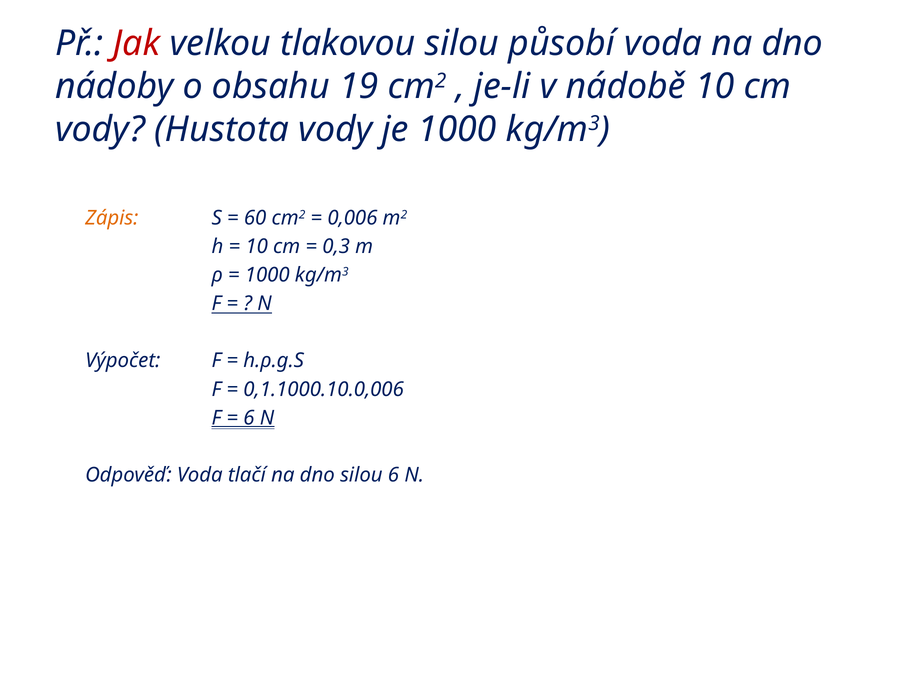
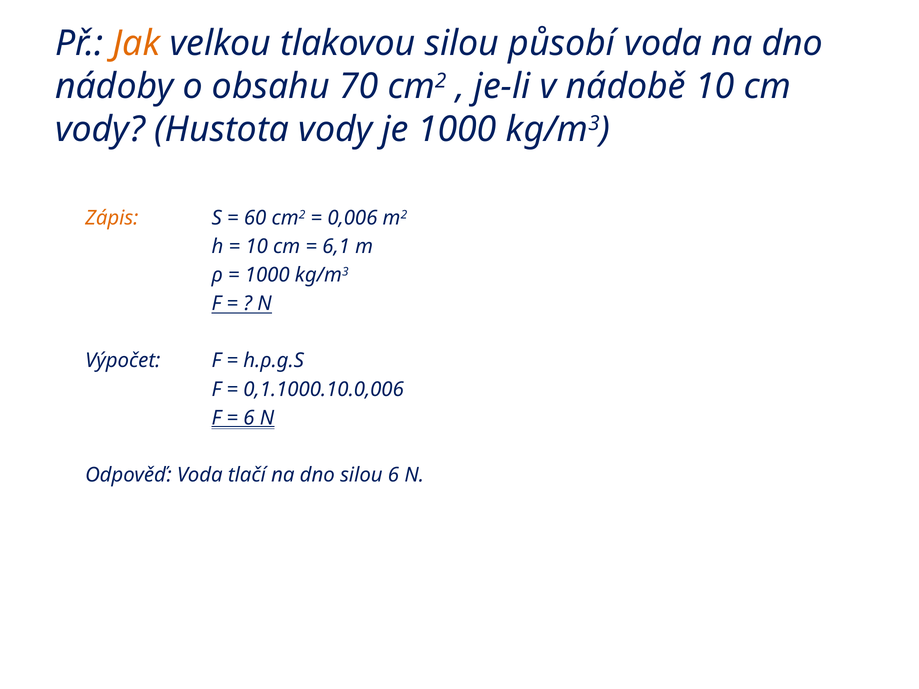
Jak colour: red -> orange
19: 19 -> 70
0,3: 0,3 -> 6,1
